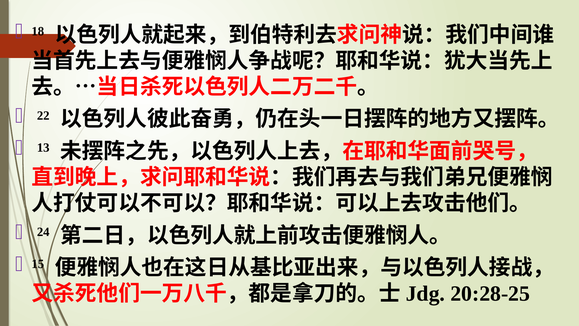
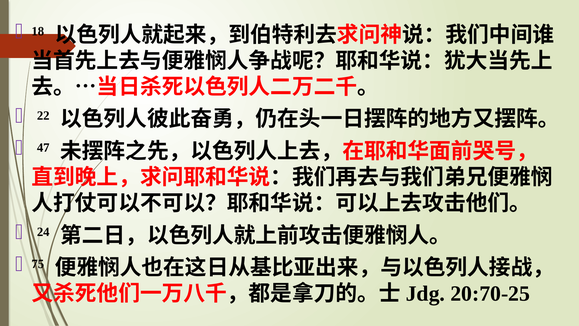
13: 13 -> 47
15: 15 -> 75
20:28-25: 20:28-25 -> 20:70-25
